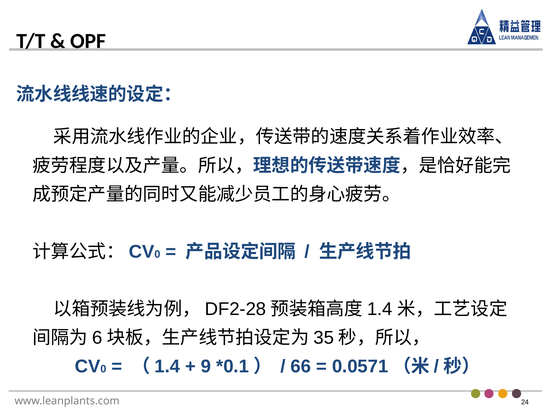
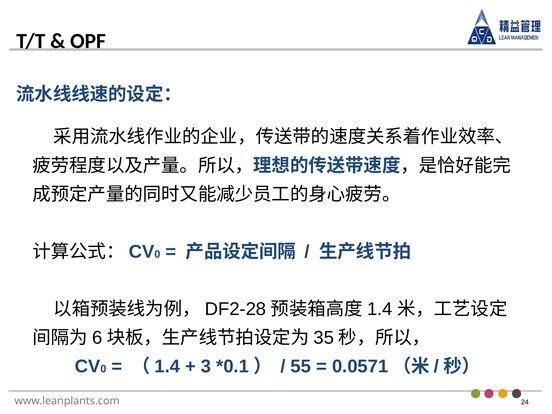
9: 9 -> 3
66: 66 -> 55
